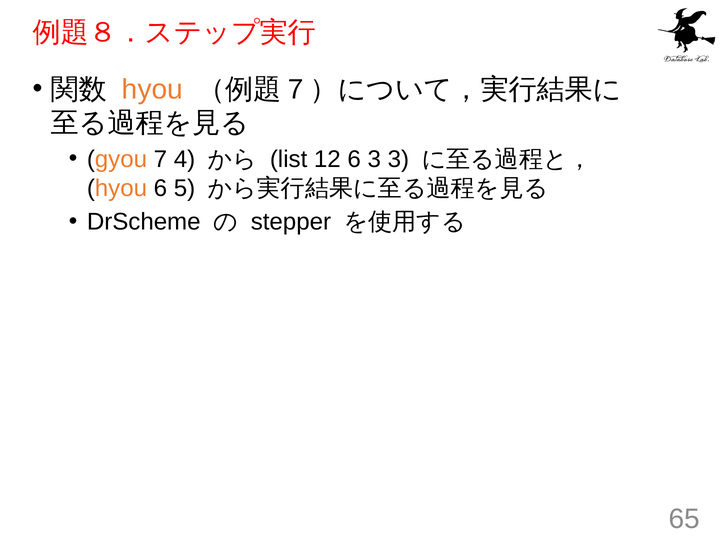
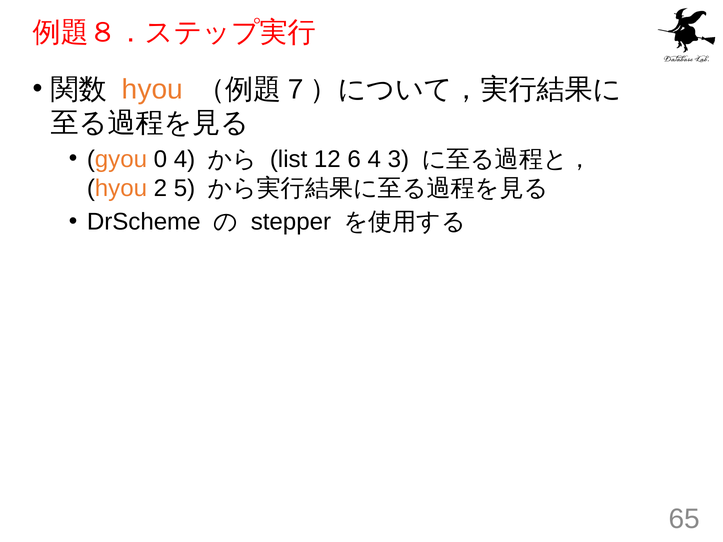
7: 7 -> 0
6 3: 3 -> 4
hyou 6: 6 -> 2
